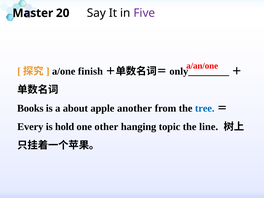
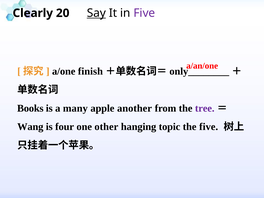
Master: Master -> Clearly
Say underline: none -> present
about: about -> many
tree colour: blue -> purple
Every: Every -> Wang
hold: hold -> four
the line: line -> five
